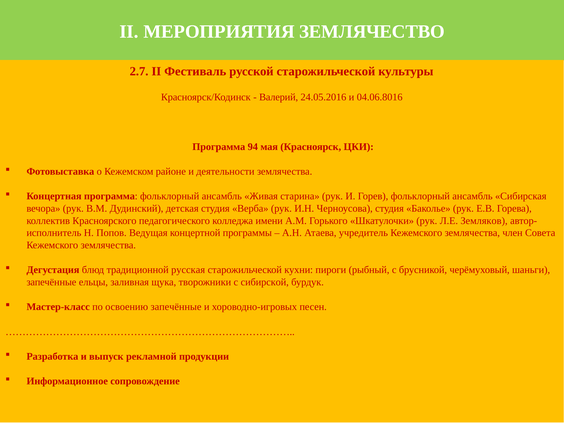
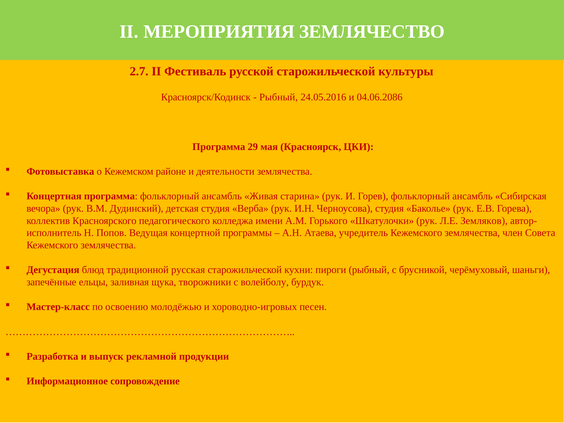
Валерий at (279, 97): Валерий -> Рыбный
04.06.8016: 04.06.8016 -> 04.06.2086
94: 94 -> 29
сибирской: сибирской -> волейболу
освоению запечённые: запечённые -> молодёжью
